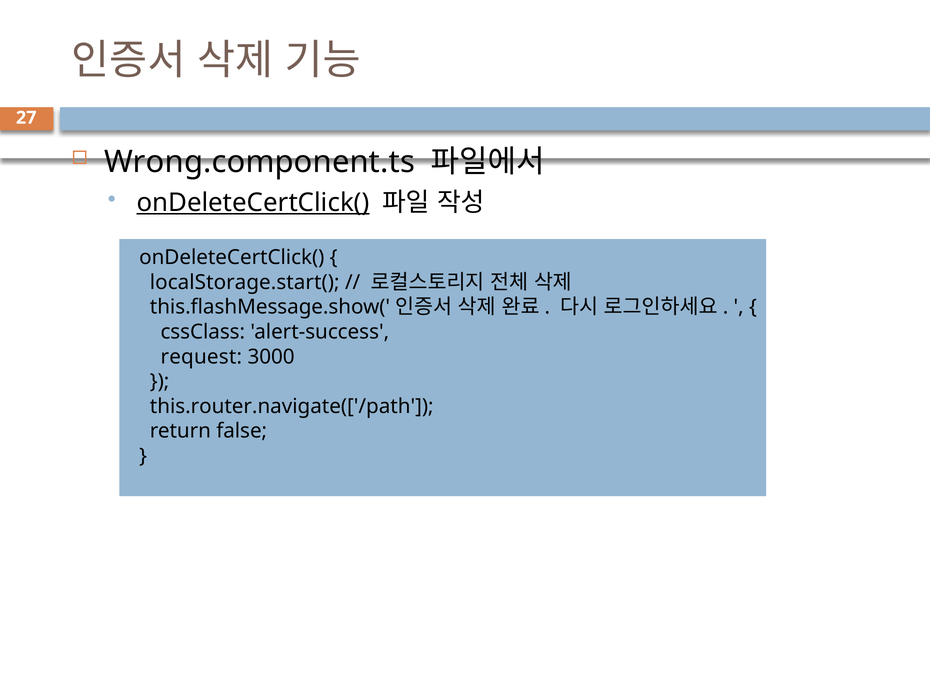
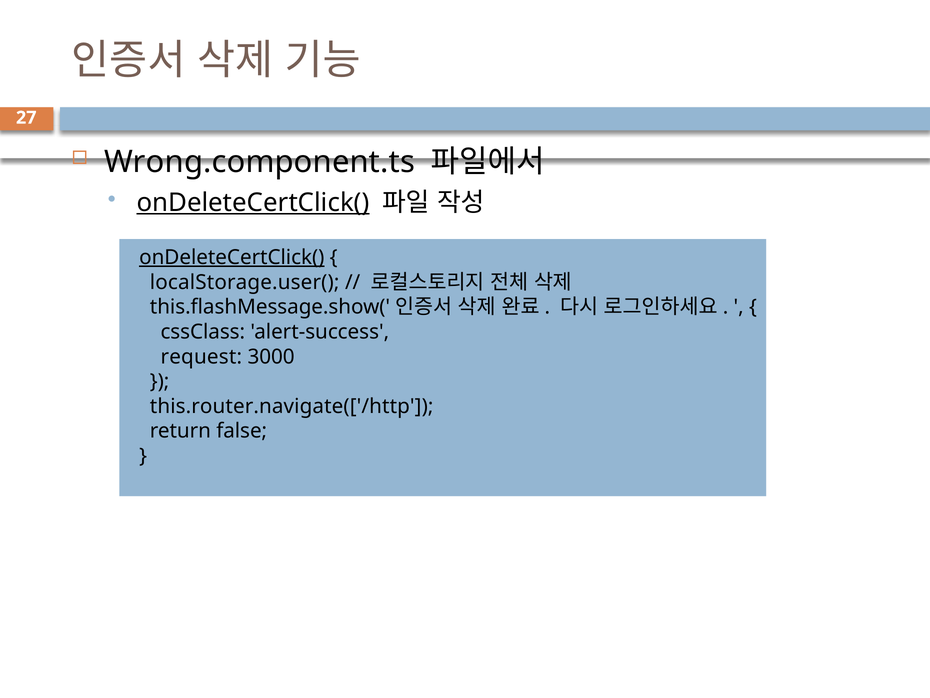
onDeleteCertClick( at (232, 257) underline: none -> present
localStorage.start(: localStorage.start( -> localStorage.user(
this.router.navigate(['/path: this.router.navigate(['/path -> this.router.navigate(['/http
